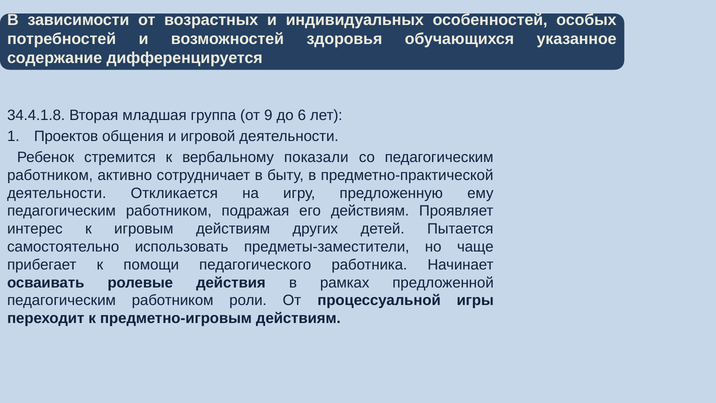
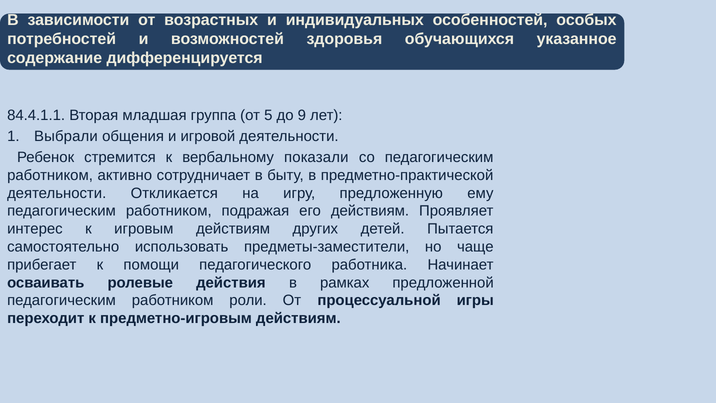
34.4.1.8: 34.4.1.8 -> 84.4.1.1
9: 9 -> 5
6: 6 -> 9
Проектов: Проектов -> Выбрали
